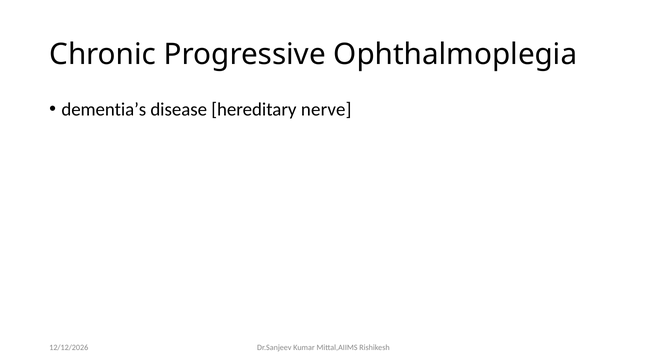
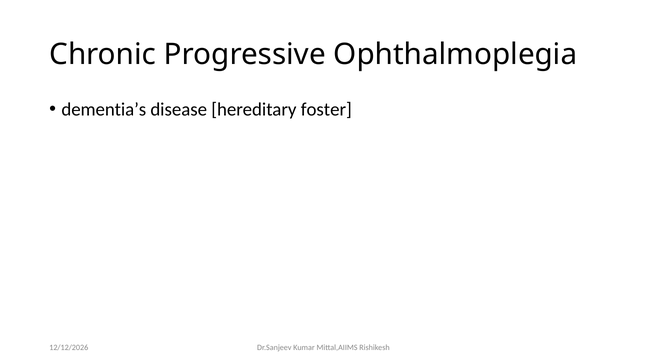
nerve: nerve -> foster
